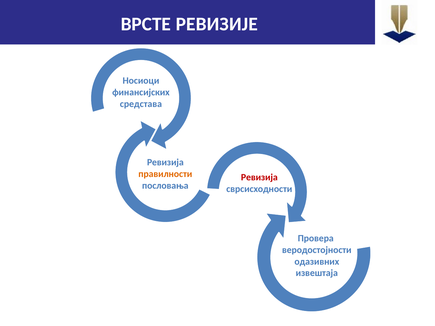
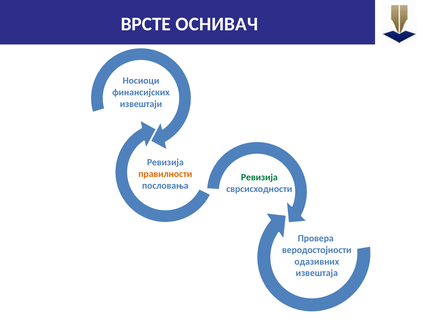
РЕВИЗИЈЕ: РЕВИЗИЈЕ -> ОСНИВАЧ
средстава: средстава -> извештаји
Ревизија at (259, 177) colour: red -> green
